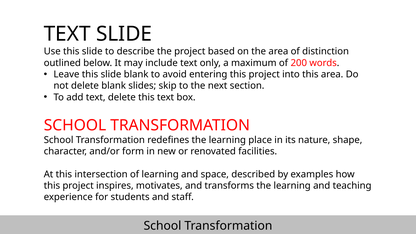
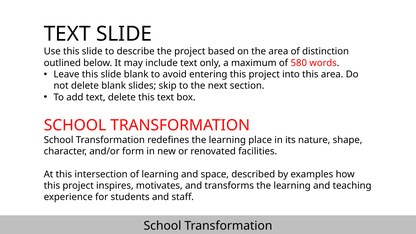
200: 200 -> 580
